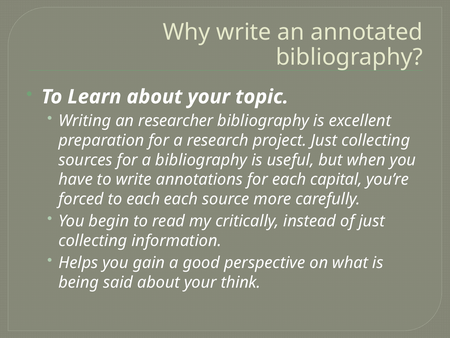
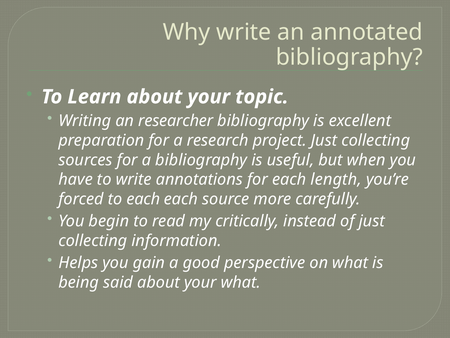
capital: capital -> length
your think: think -> what
